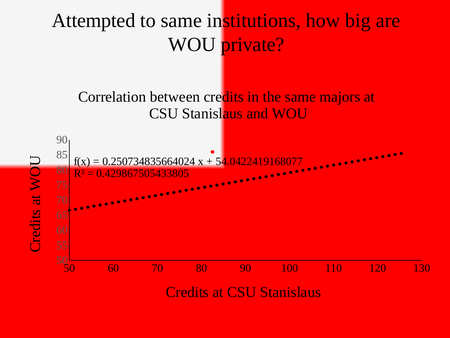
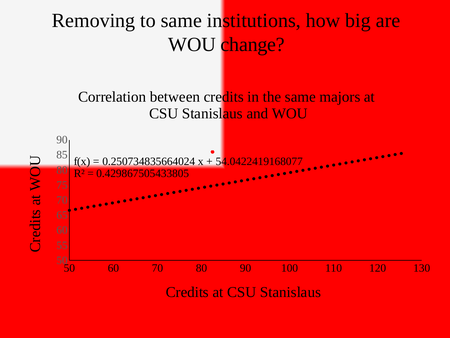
Attempted: Attempted -> Removing
private: private -> change
